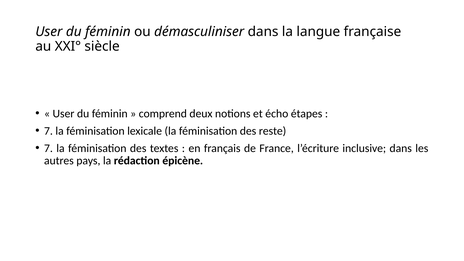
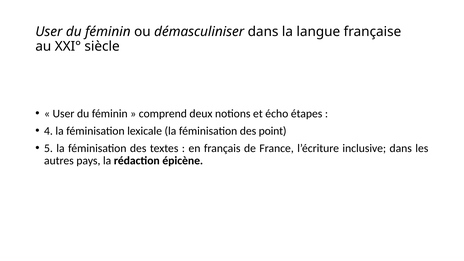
7 at (48, 131): 7 -> 4
reste: reste -> point
7 at (48, 148): 7 -> 5
